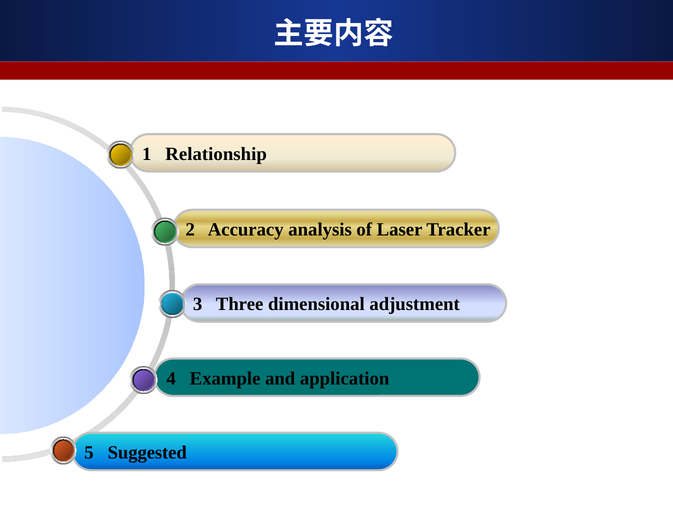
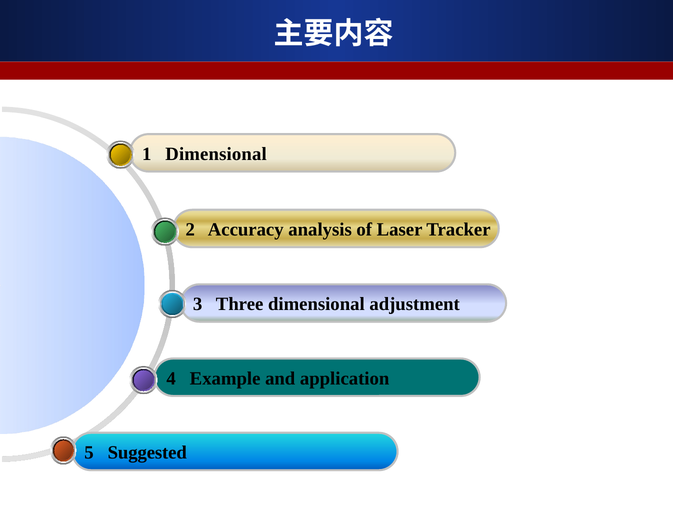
Relationship at (216, 154): Relationship -> Dimensional
